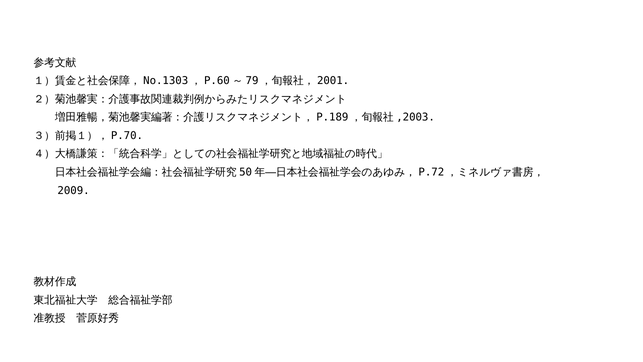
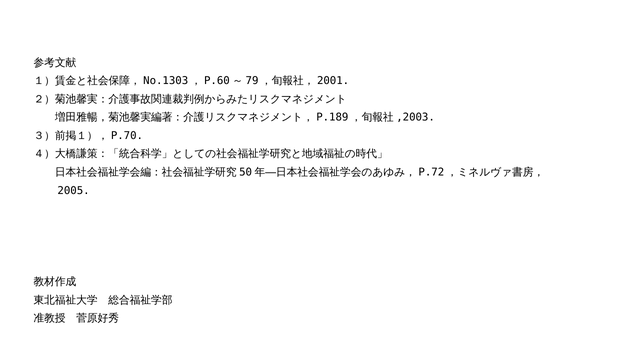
2009: 2009 -> 2005
